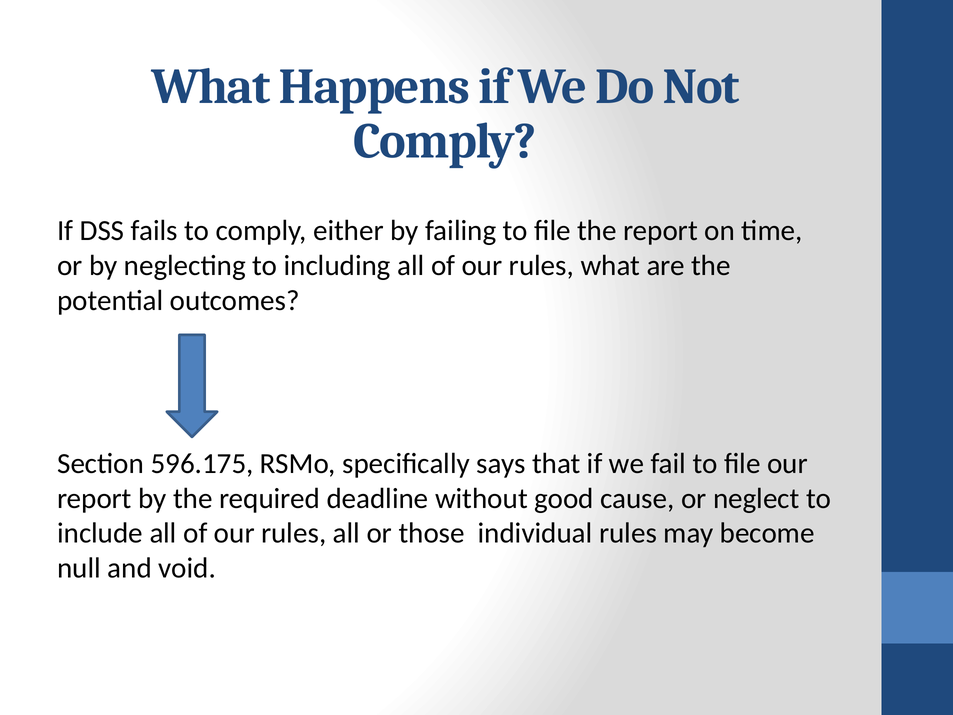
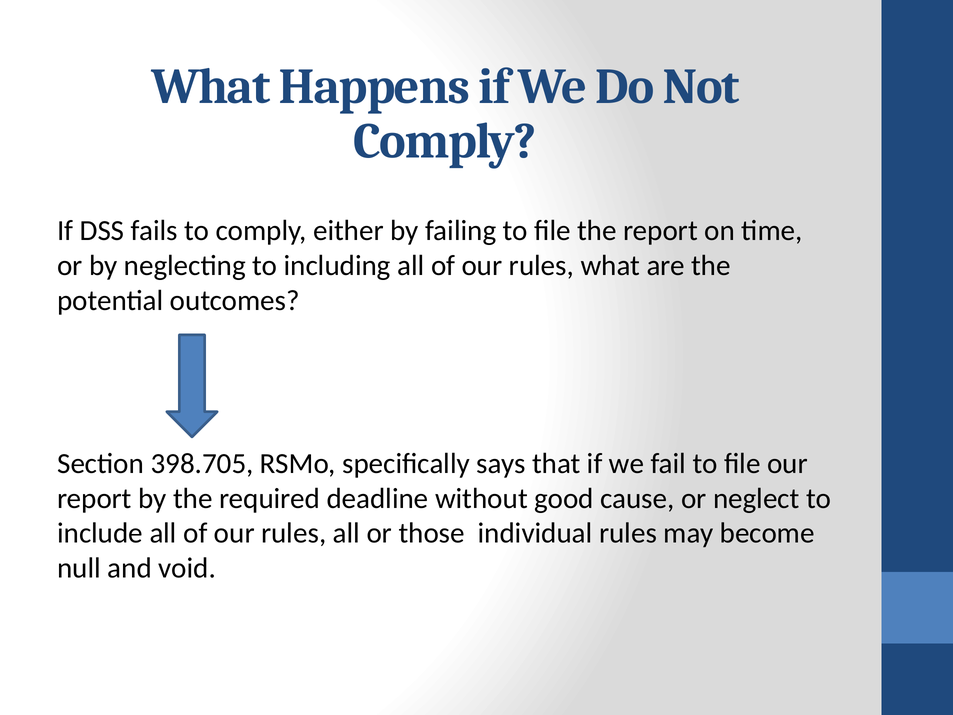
596.175: 596.175 -> 398.705
